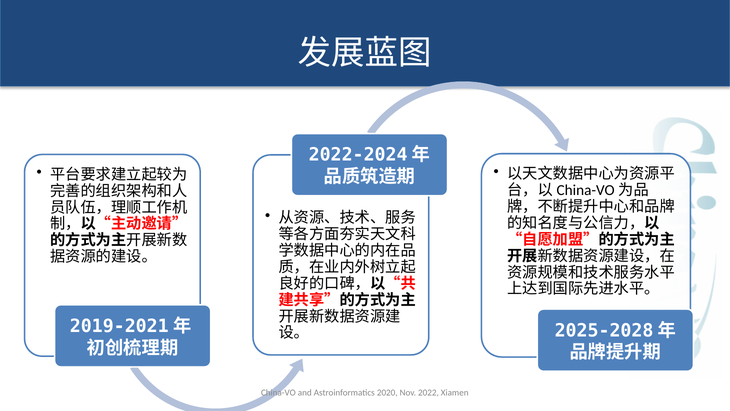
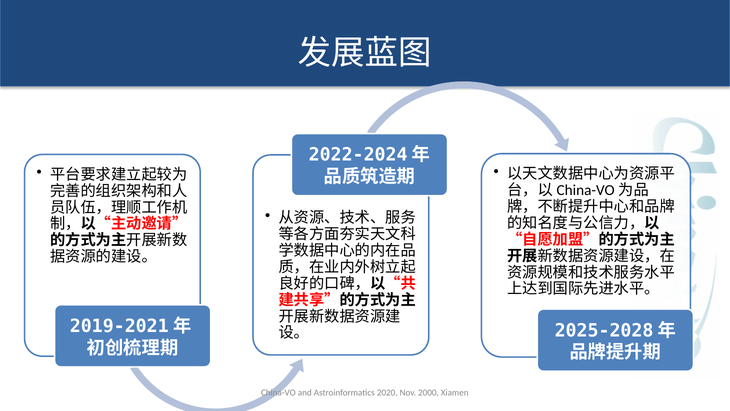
2022: 2022 -> 2000
